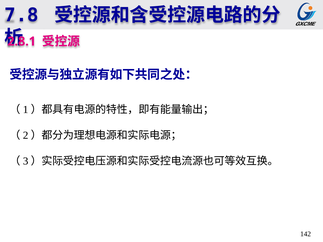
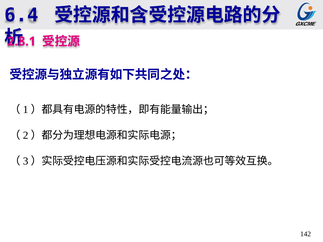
7.8: 7.8 -> 6.4
